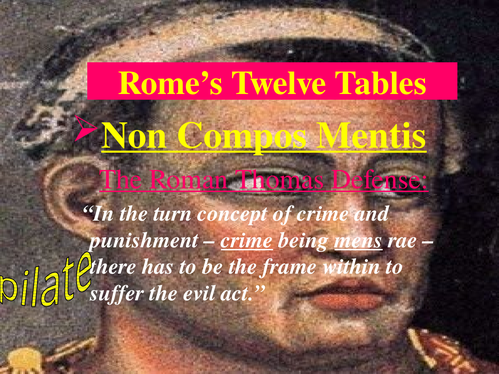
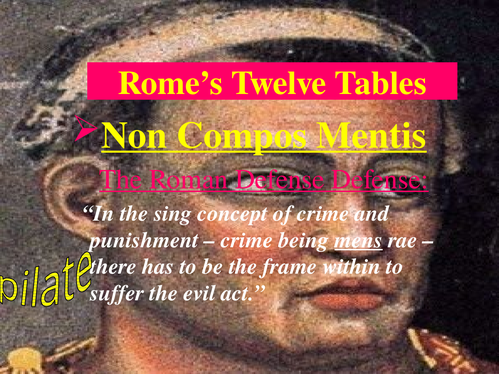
Roman Thomas: Thomas -> Defense
turn: turn -> sing
crime at (247, 240) underline: present -> none
